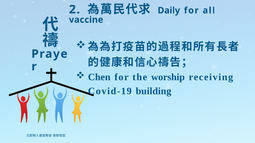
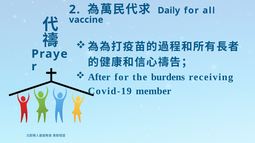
Chen: Chen -> After
worship: worship -> burdens
building: building -> member
